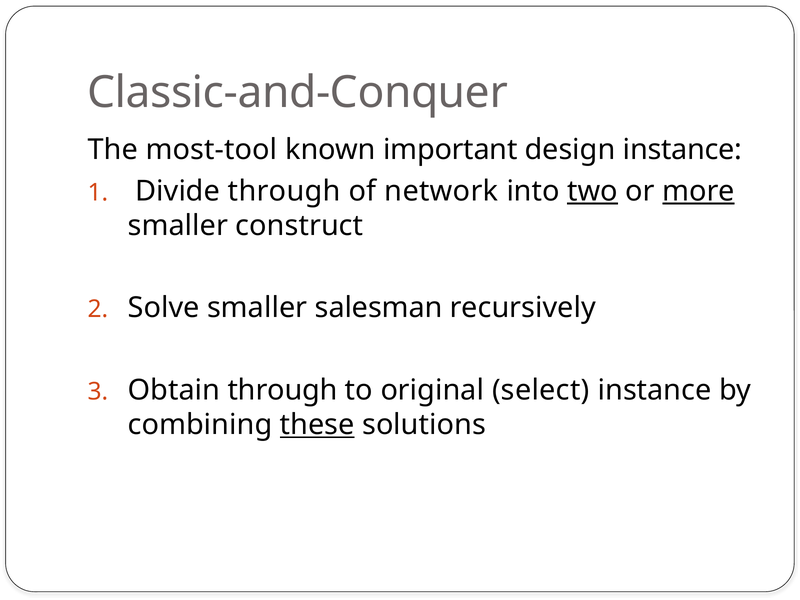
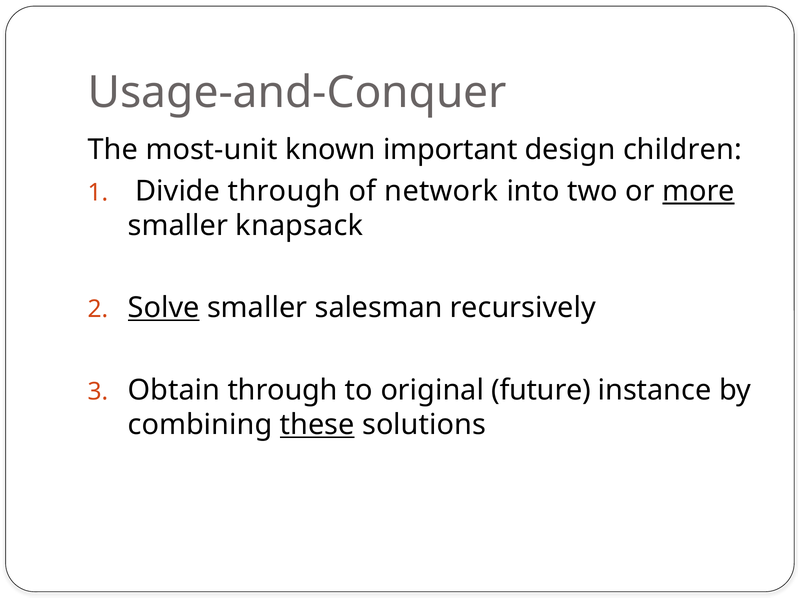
Classic-and-Conquer: Classic-and-Conquer -> Usage-and-Conquer
most-tool: most-tool -> most-unit
design instance: instance -> children
two underline: present -> none
construct: construct -> knapsack
Solve underline: none -> present
select: select -> future
